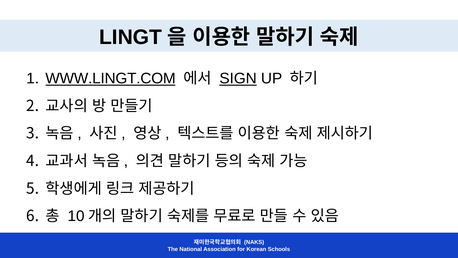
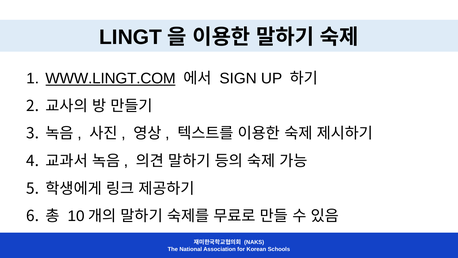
SIGN underline: present -> none
